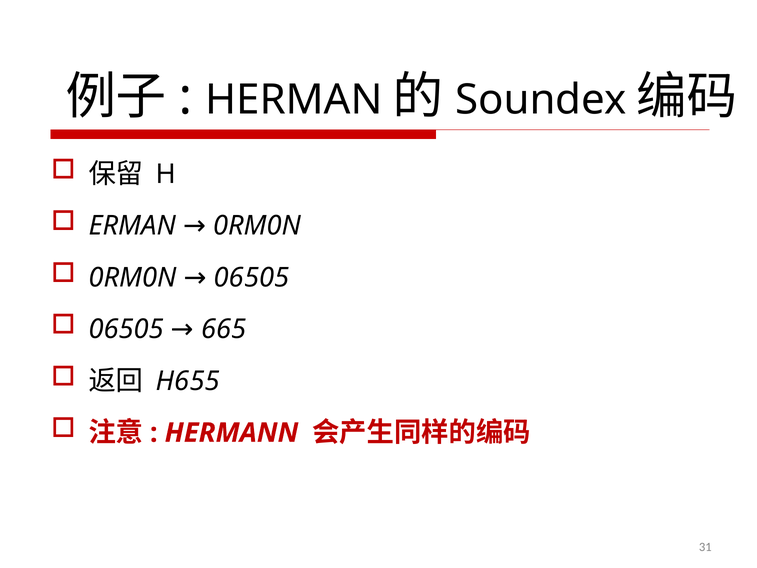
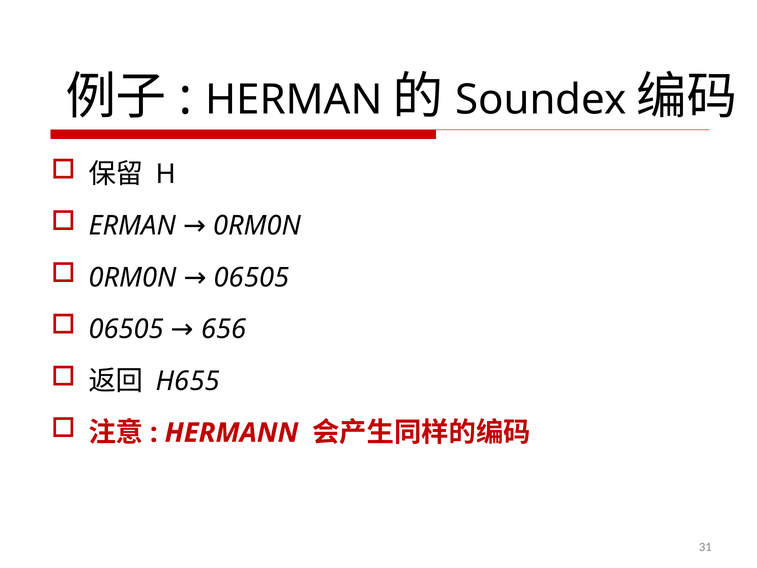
665: 665 -> 656
